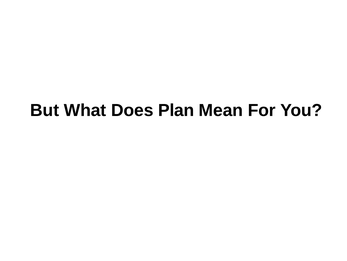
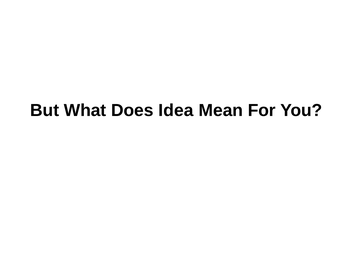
Plan: Plan -> Idea
